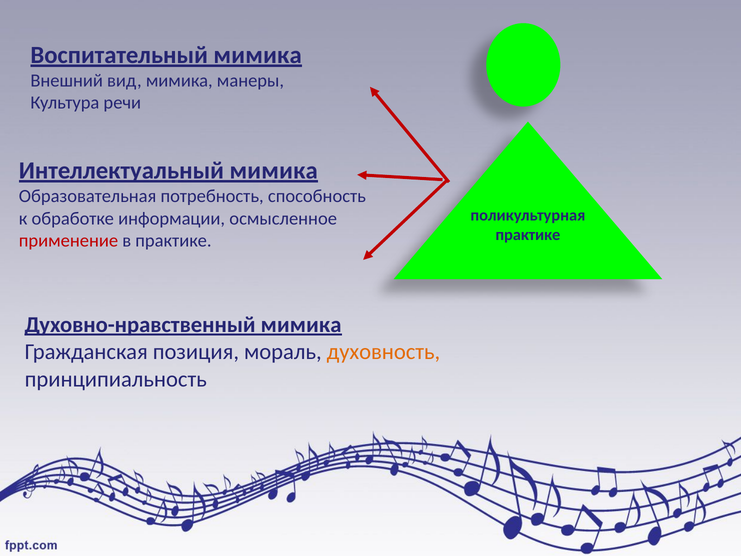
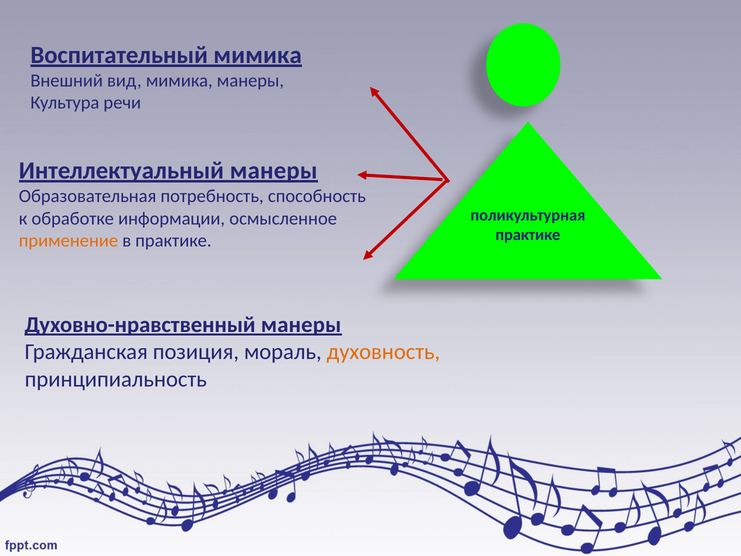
Интеллектуальный мимика: мимика -> манеры
применение colour: red -> orange
Духовно-нравственный мимика: мимика -> манеры
